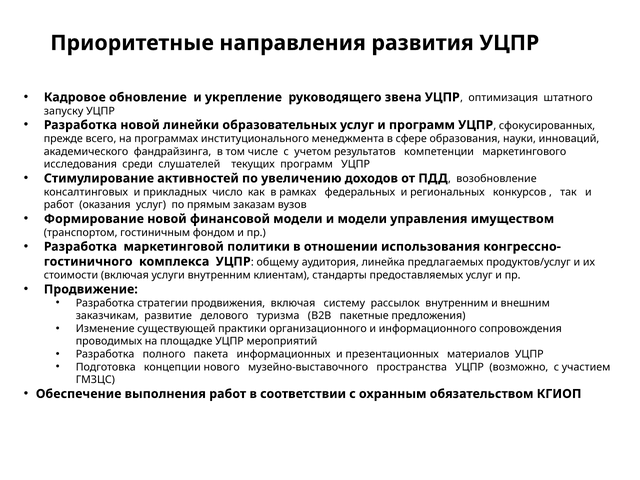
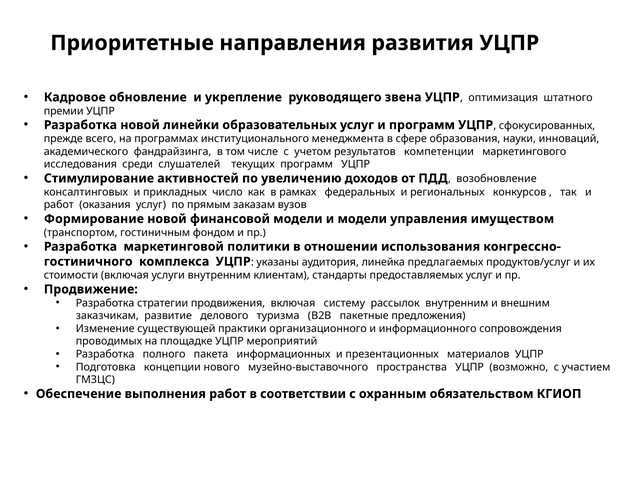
запуску: запуску -> премии
общему: общему -> указаны
